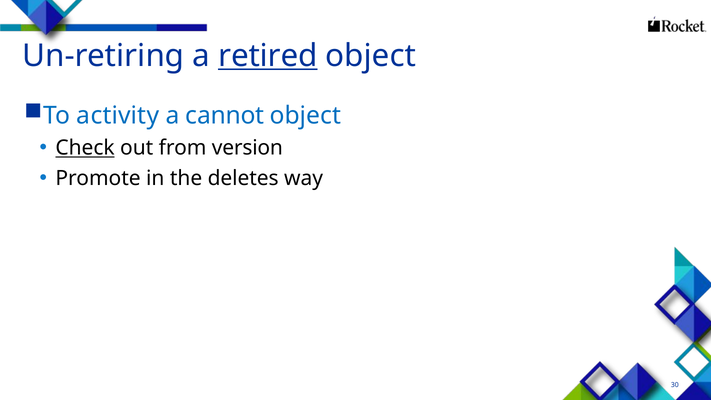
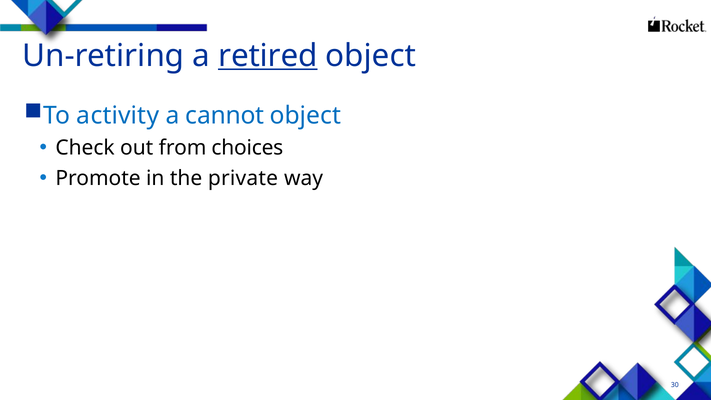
Check underline: present -> none
version: version -> choices
deletes: deletes -> private
